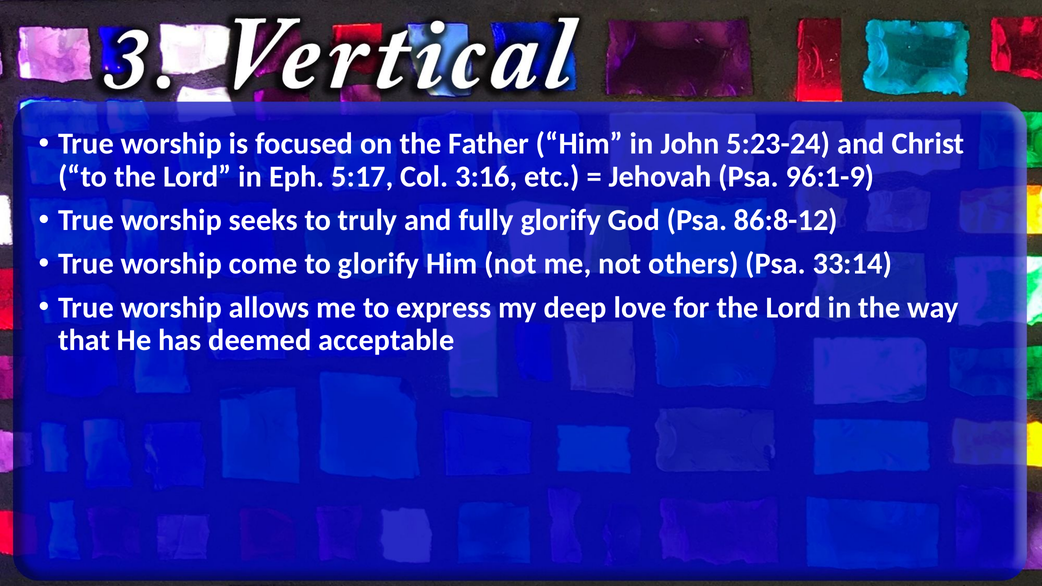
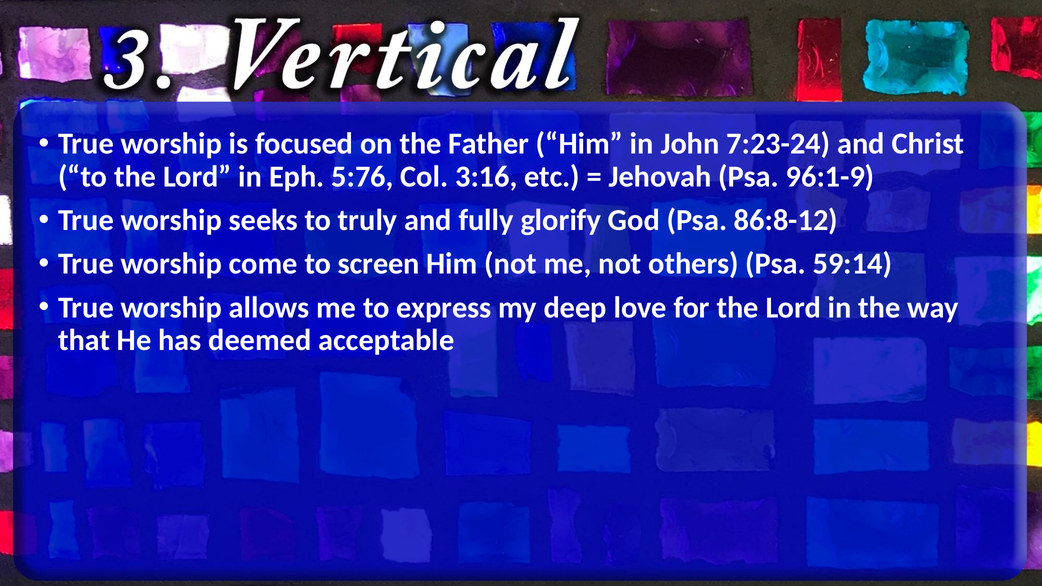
5:23-24: 5:23-24 -> 7:23-24
5:17: 5:17 -> 5:76
to glorify: glorify -> screen
33:14: 33:14 -> 59:14
